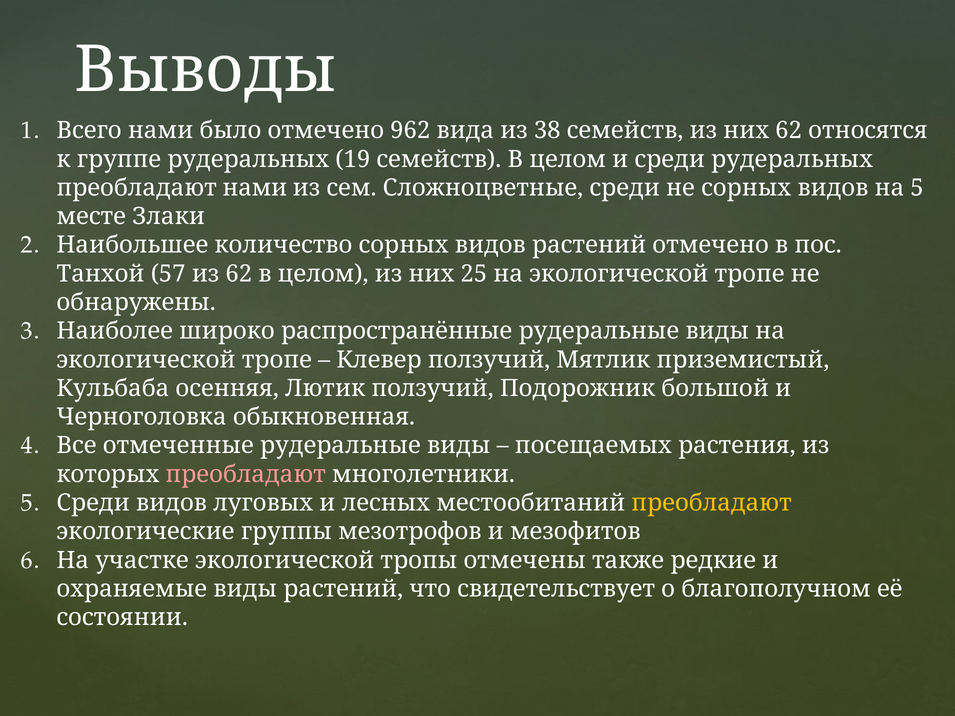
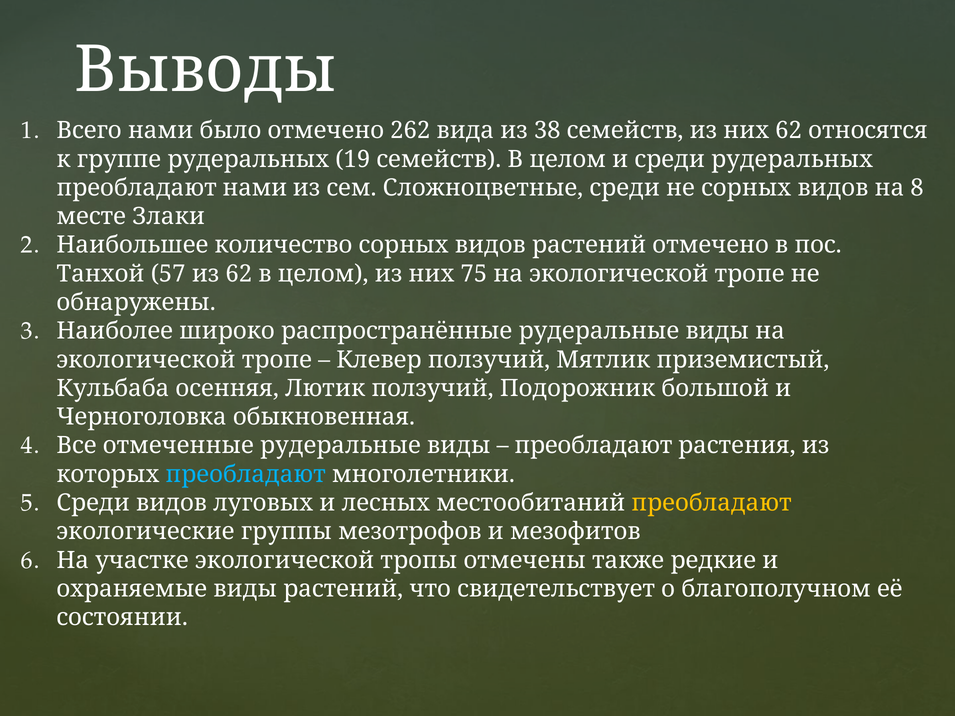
962: 962 -> 262
на 5: 5 -> 8
25: 25 -> 75
посещаемых at (593, 446): посещаемых -> преобладают
преобладают at (246, 474) colour: pink -> light blue
